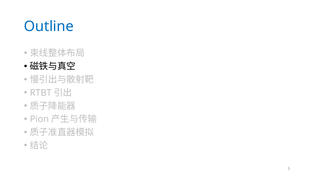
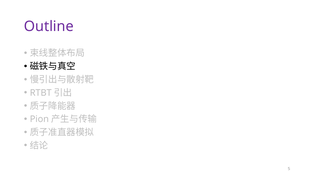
Outline colour: blue -> purple
